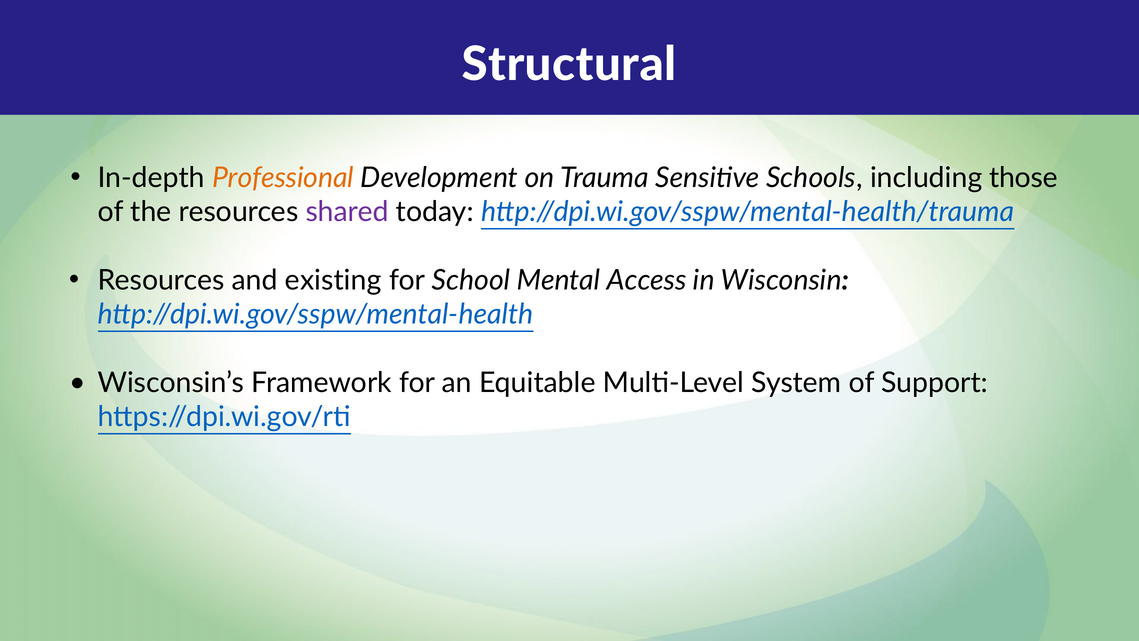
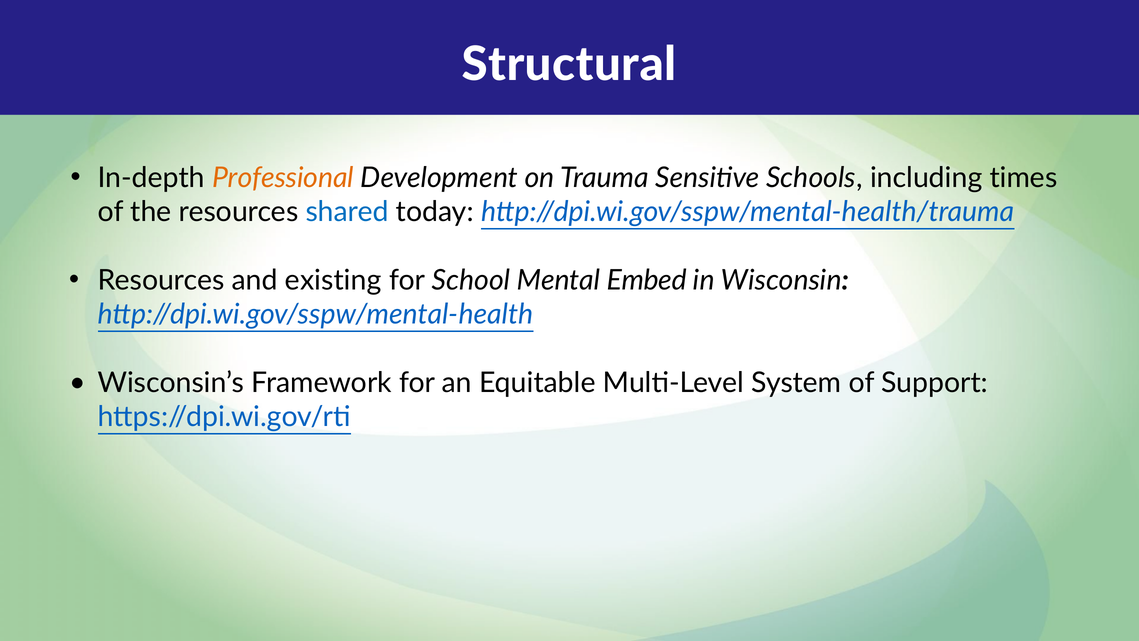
those: those -> times
shared colour: purple -> blue
Access: Access -> Embed
